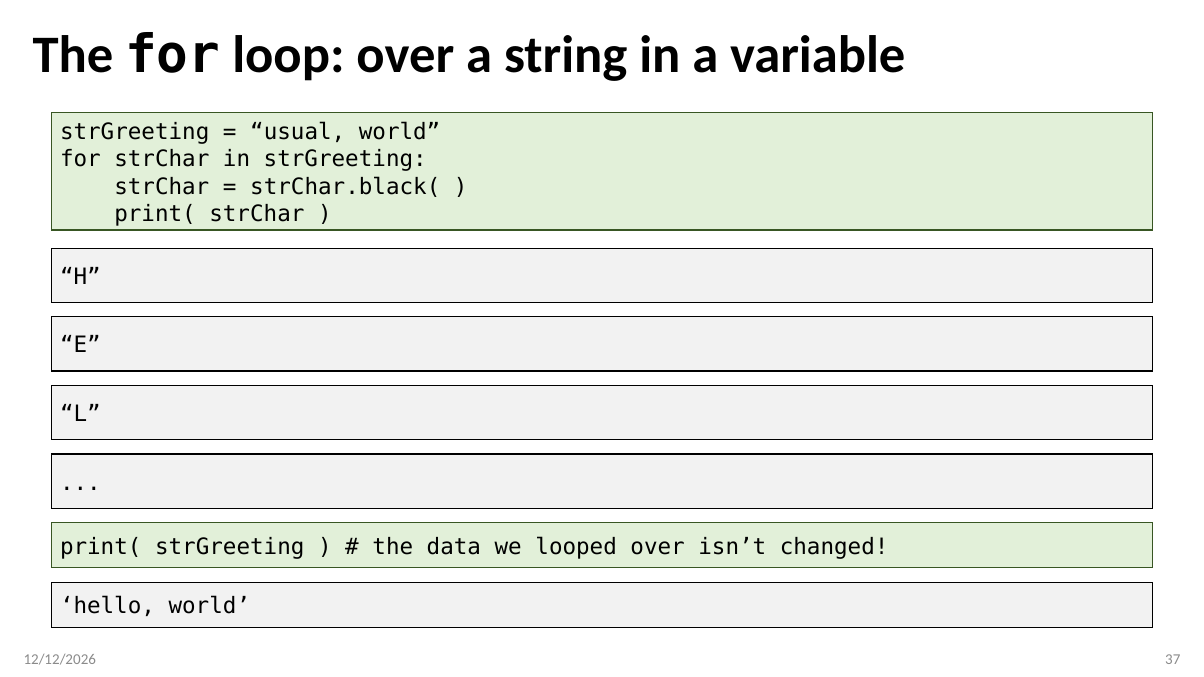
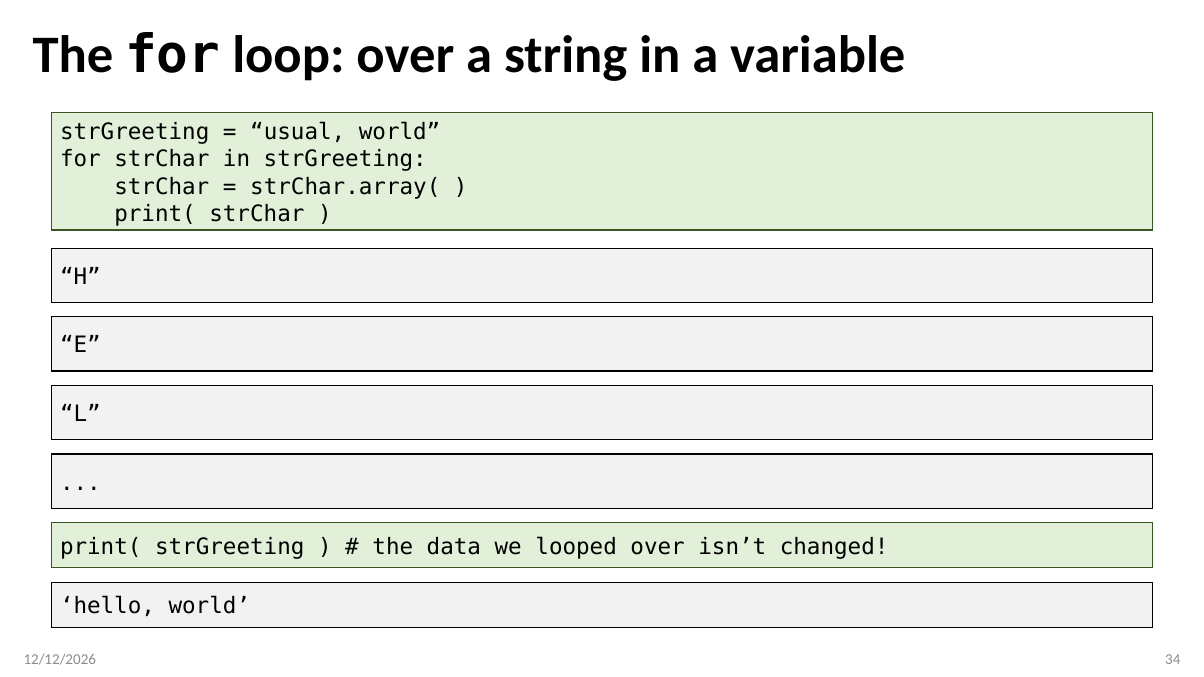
strChar.black(: strChar.black( -> strChar.array(
37: 37 -> 34
